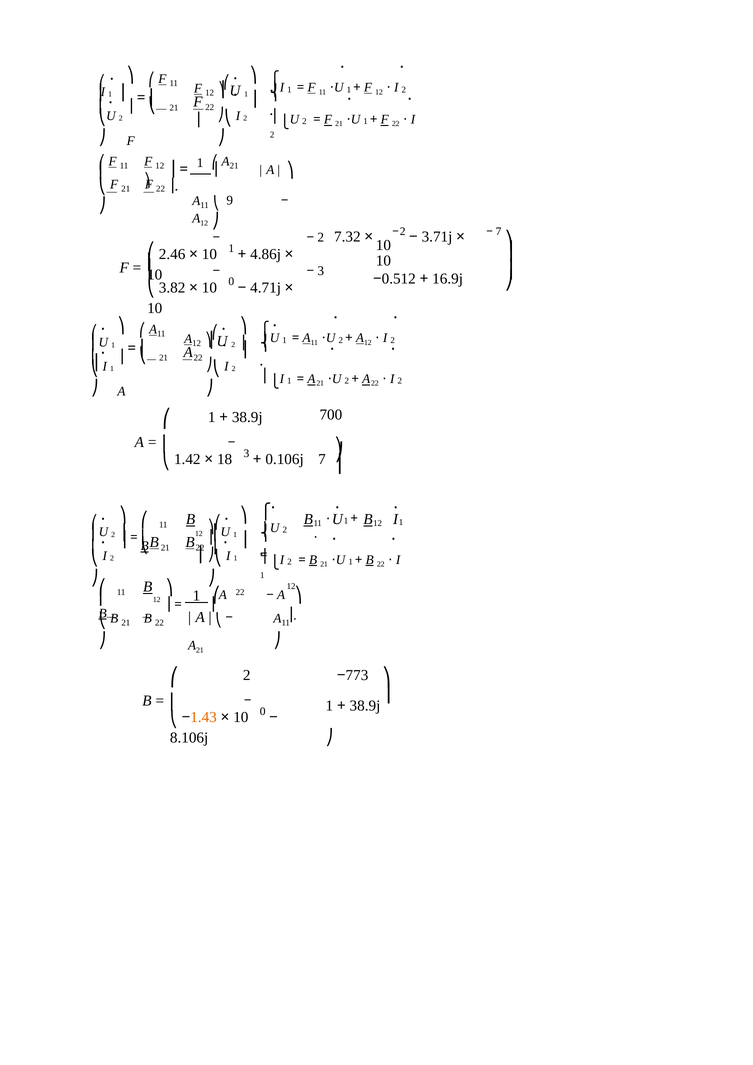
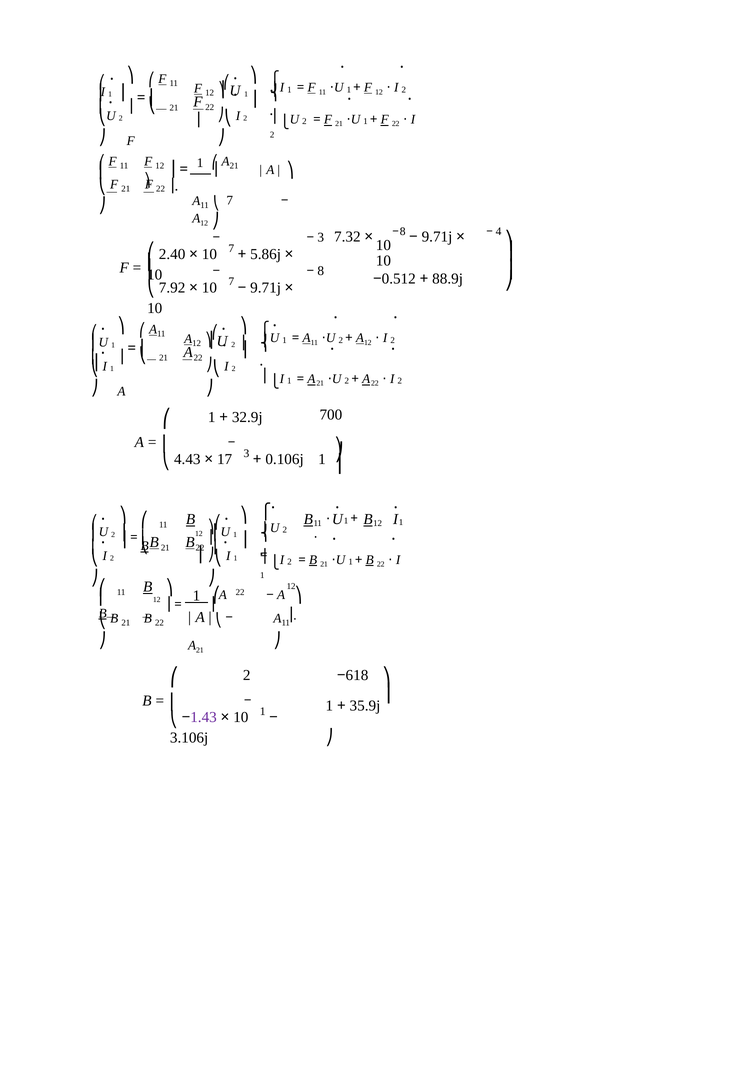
9 at (230, 201): 9 -> 7
2 at (403, 231): 2 -> 8
3.71j at (437, 237): 3.71j -> 9.71j
7 at (499, 231): 7 -> 4
2 at (321, 238): 2 -> 3
2.46: 2.46 -> 2.40
1 at (231, 249): 1 -> 7
4.86j: 4.86j -> 5.86j
3 at (321, 271): 3 -> 8
16.9j: 16.9j -> 88.9j
3.82: 3.82 -> 7.92
0 at (231, 281): 0 -> 7
4.71j at (266, 288): 4.71j -> 9.71j
38.9j at (247, 417): 38.9j -> 32.9j
1.42: 1.42 -> 4.43
18: 18 -> 17
0.106j 7: 7 -> 1
773: 773 -> 618
38.9j at (365, 706): 38.9j -> 35.9j
1.43 colour: orange -> purple
0 at (263, 712): 0 -> 1
8.106j: 8.106j -> 3.106j
